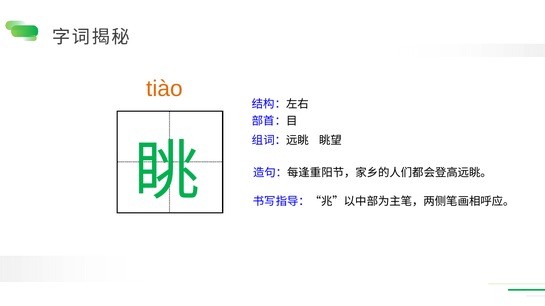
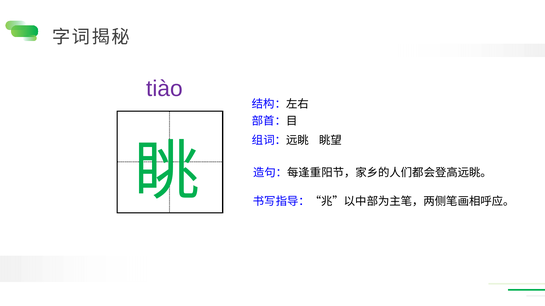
tiào colour: orange -> purple
